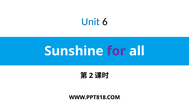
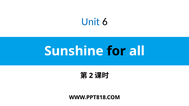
for colour: purple -> black
